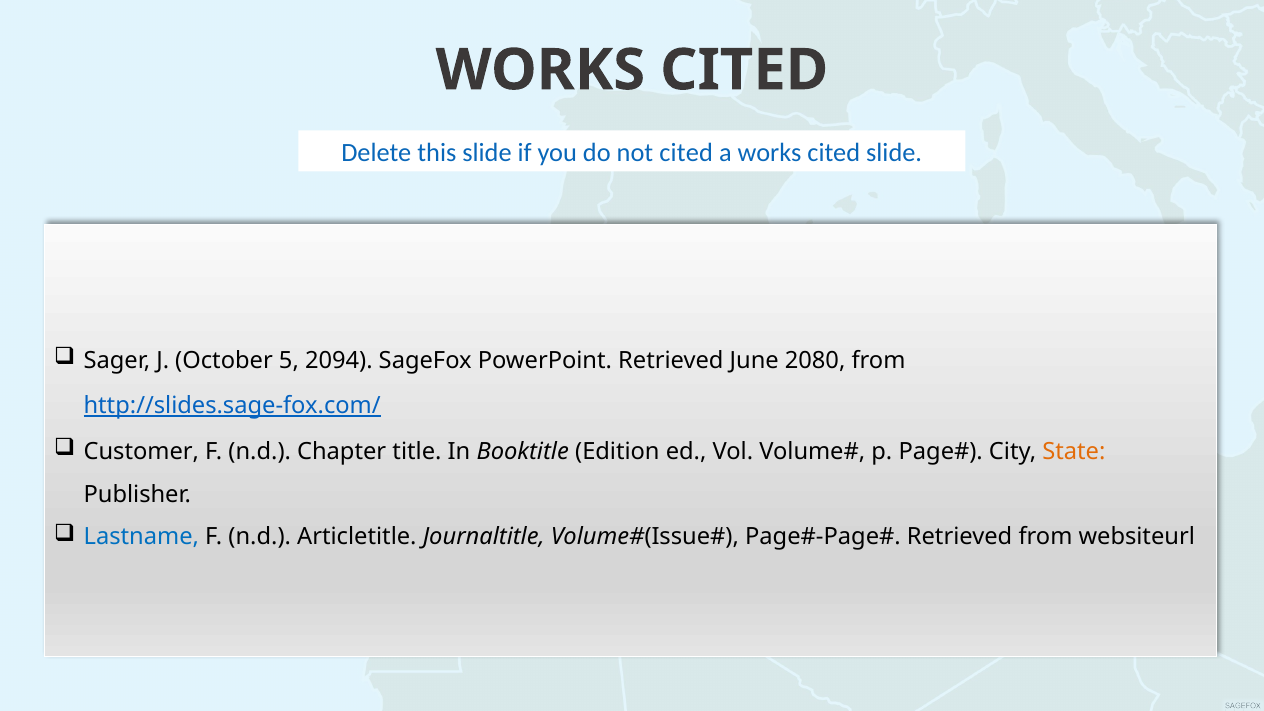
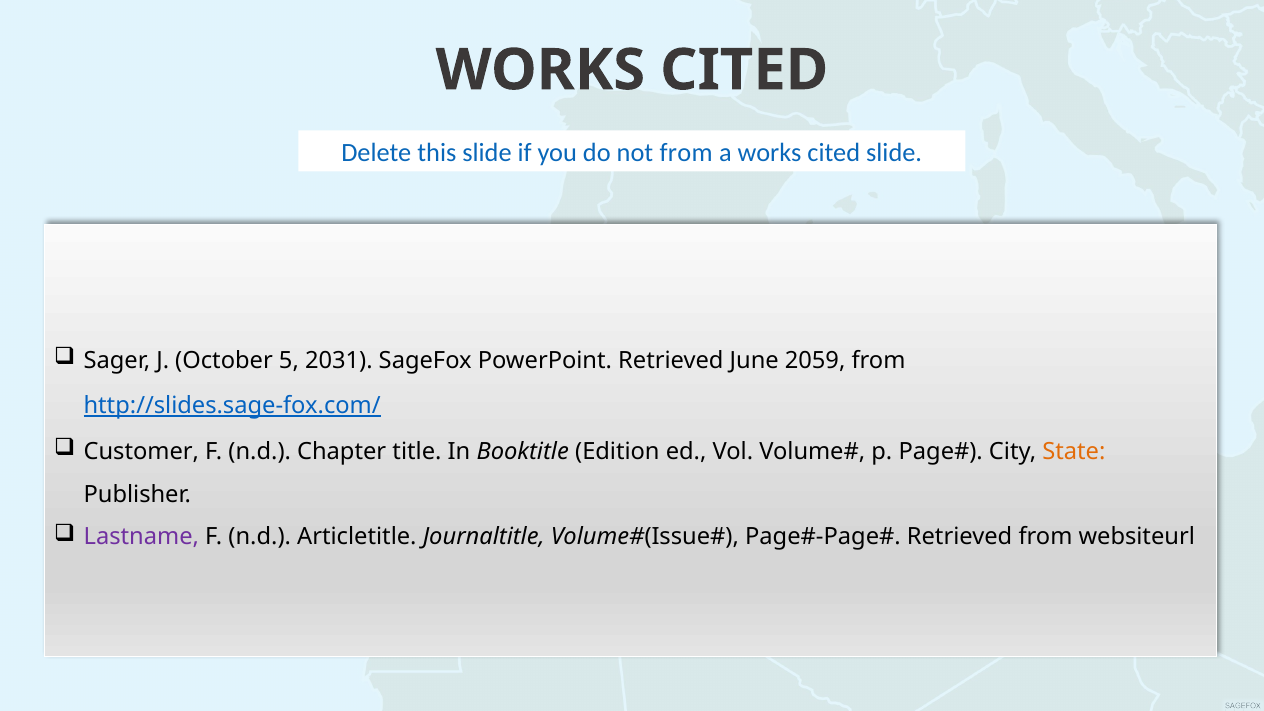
not cited: cited -> from
2094: 2094 -> 2031
2080: 2080 -> 2059
Lastname colour: blue -> purple
